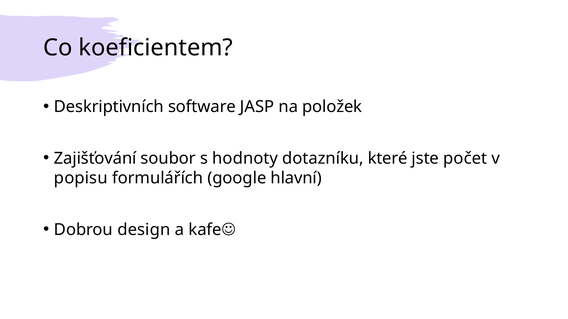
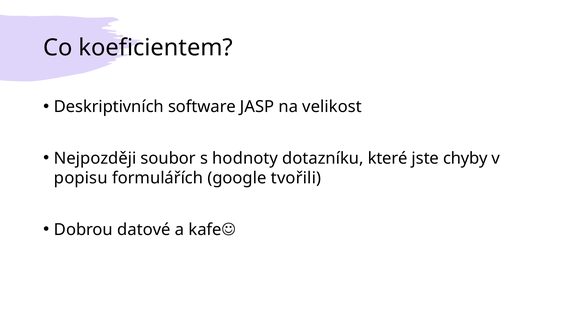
položek: položek -> velikost
Zajišťování: Zajišťování -> Nejpozději
počet: počet -> chyby
hlavní: hlavní -> tvořili
design: design -> datové
